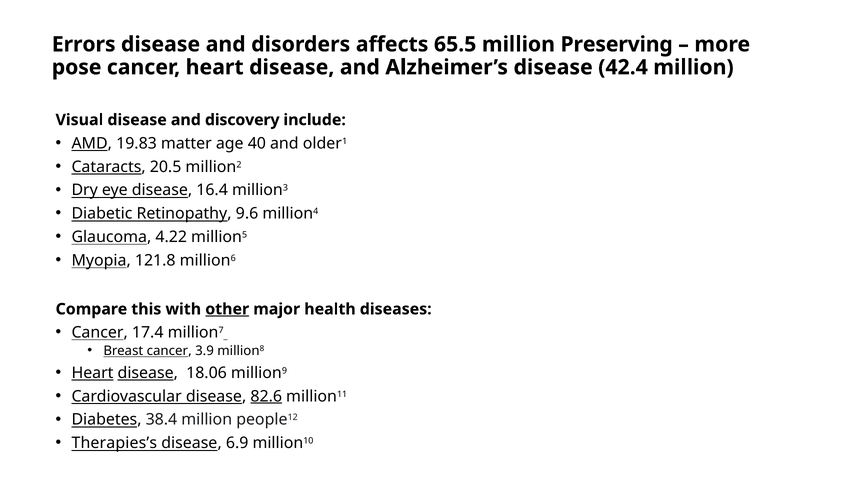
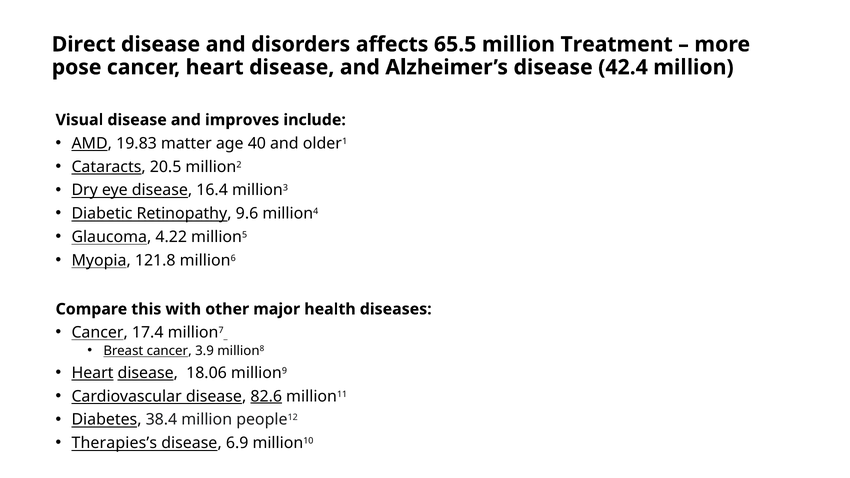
Errors: Errors -> Direct
Preserving: Preserving -> Treatment
discovery: discovery -> improves
other underline: present -> none
